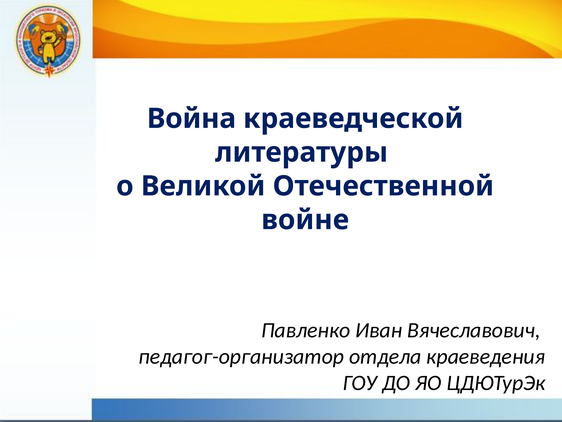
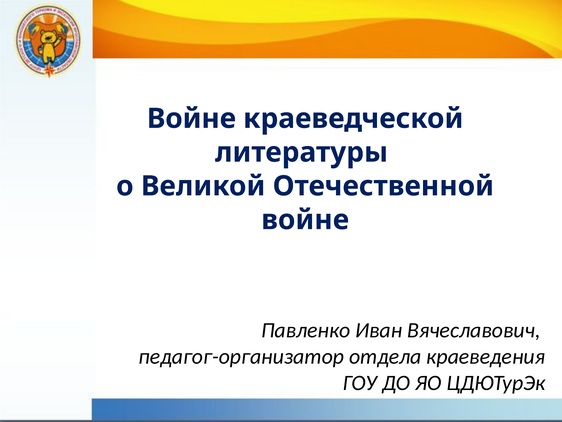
Война at (191, 118): Война -> Войне
